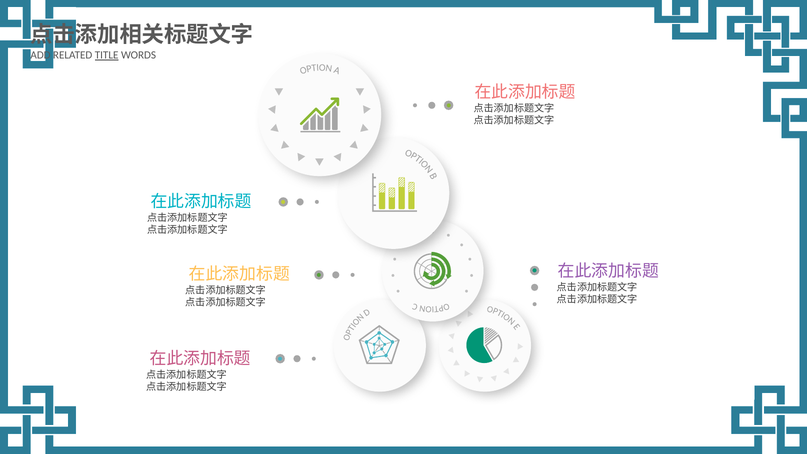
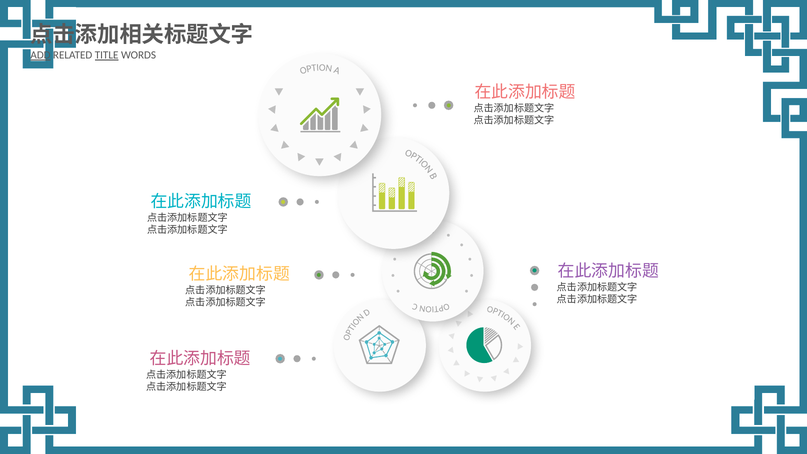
ADD underline: none -> present
